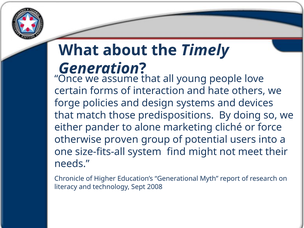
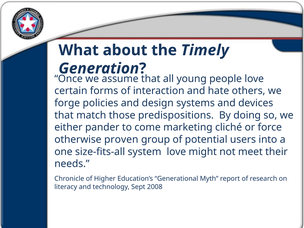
alone: alone -> come
system find: find -> love
